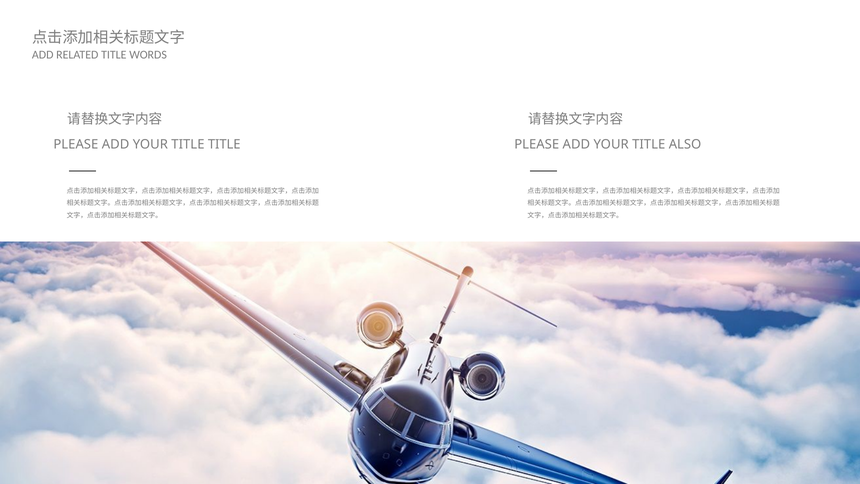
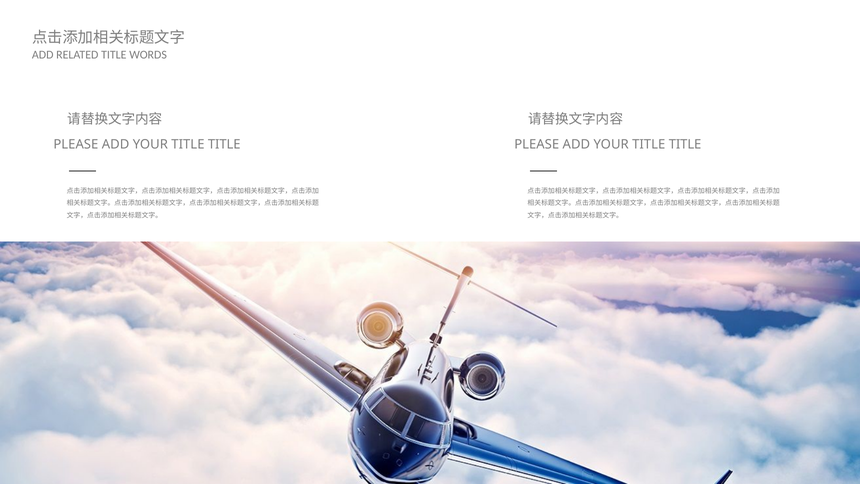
ALSO at (685, 144): ALSO -> TITLE
